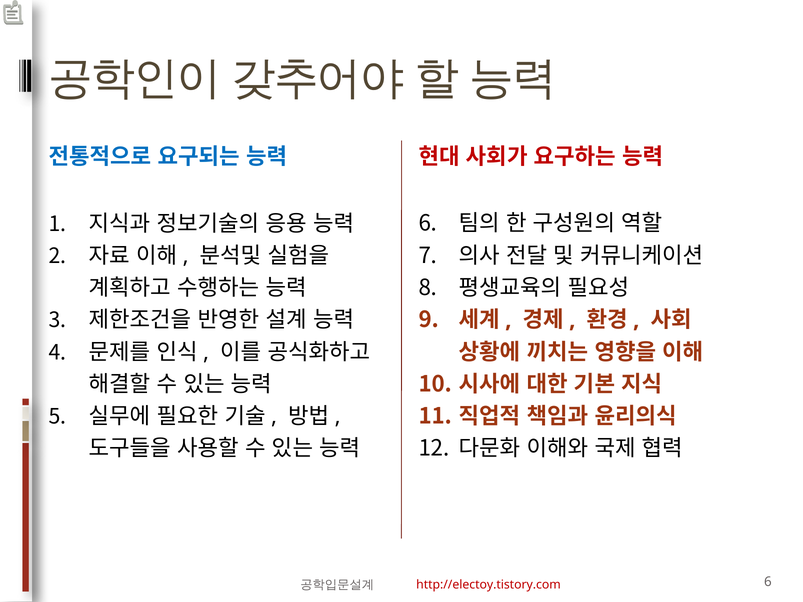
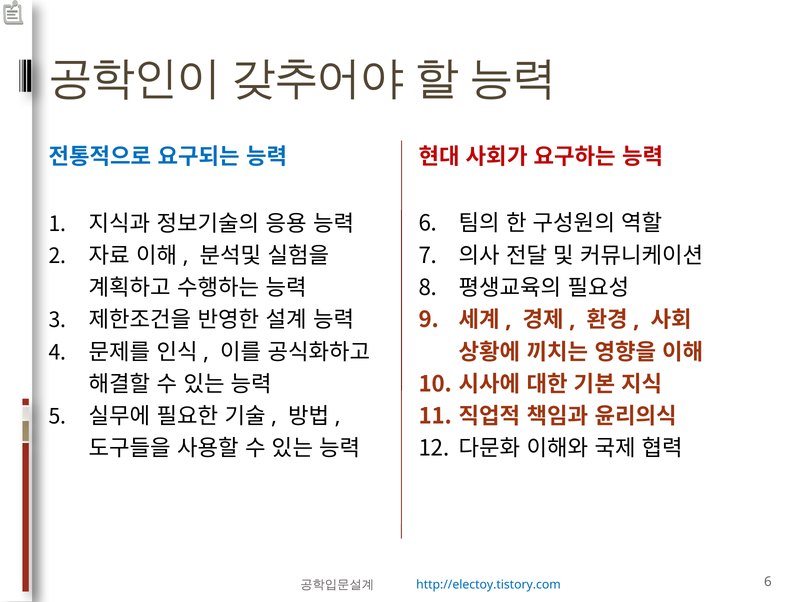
http://electoy.tistory.com colour: red -> blue
